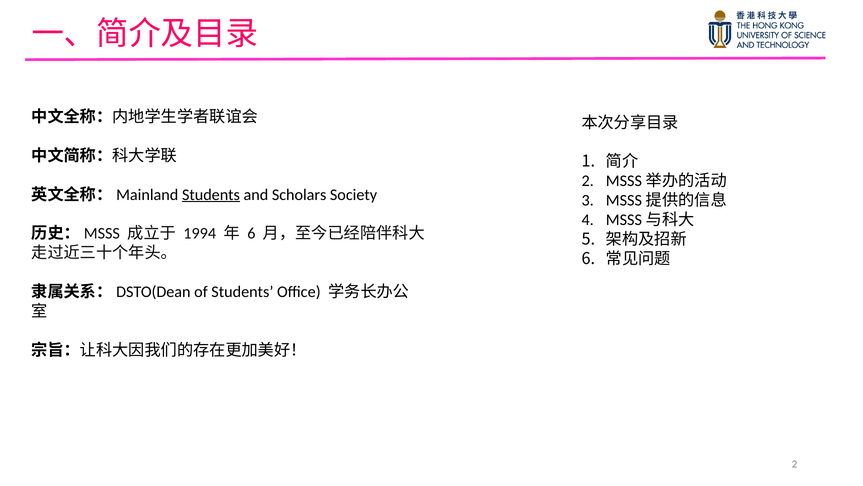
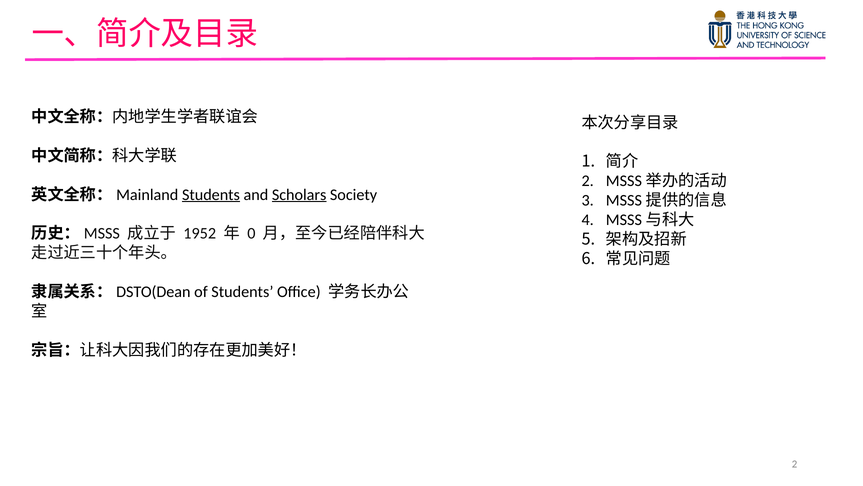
Scholars underline: none -> present
1994: 1994 -> 1952
6 at (251, 233): 6 -> 0
